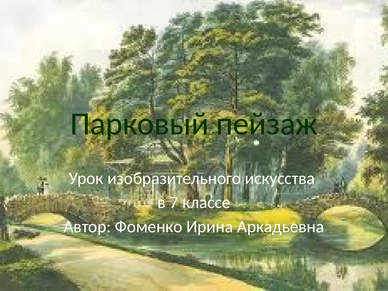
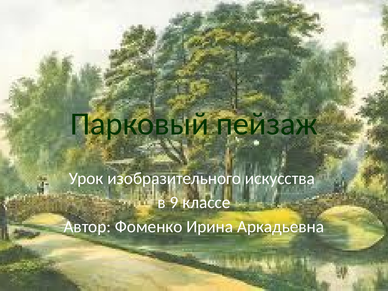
7: 7 -> 9
